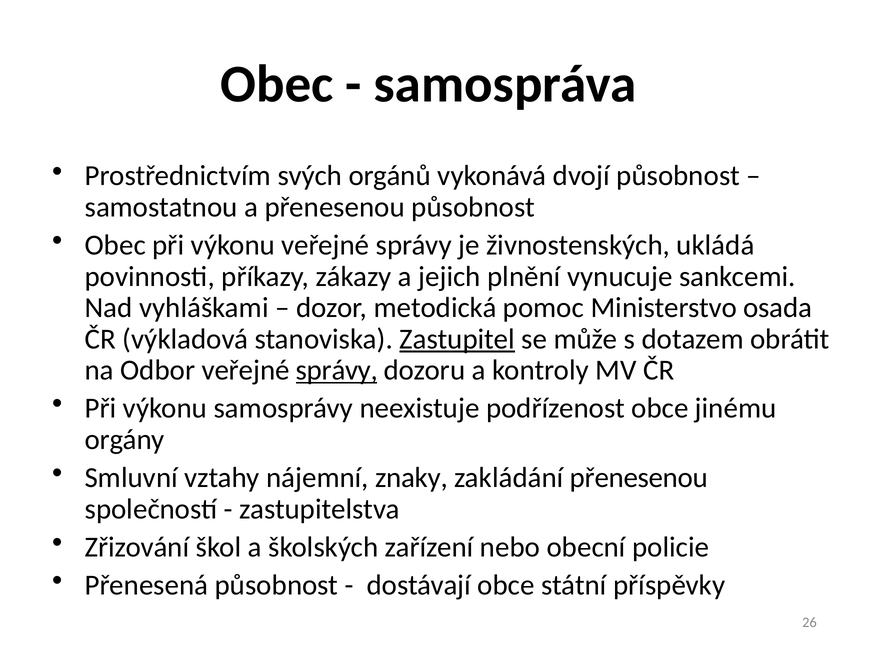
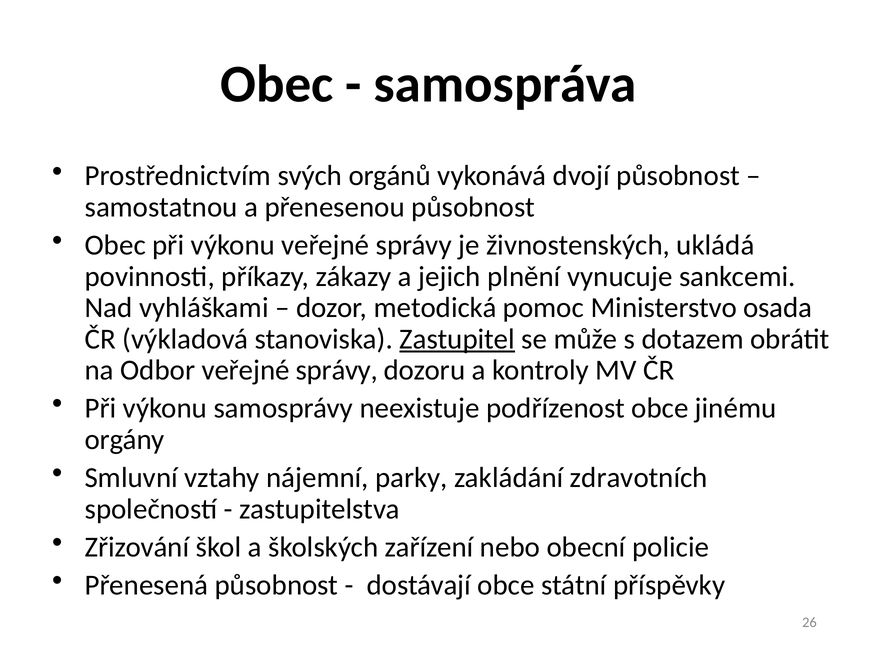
správy at (337, 370) underline: present -> none
znaky: znaky -> parky
zakládání přenesenou: přenesenou -> zdravotních
